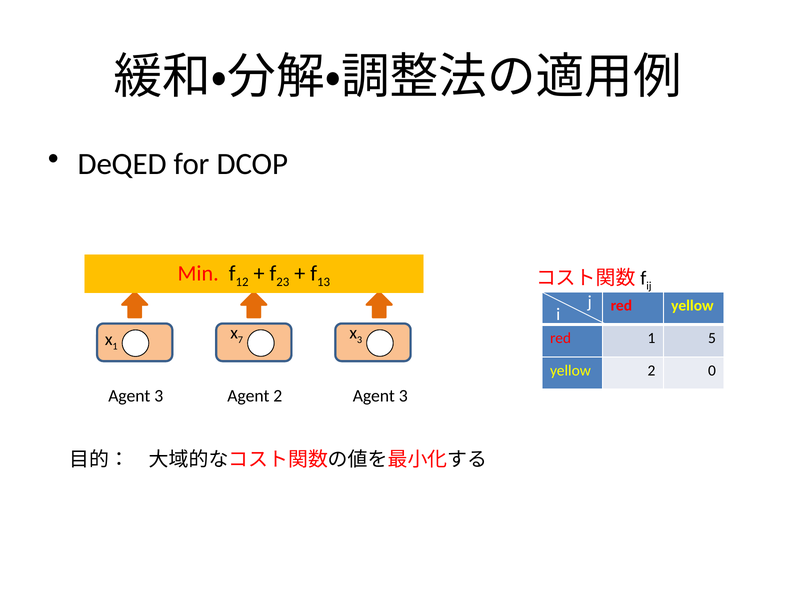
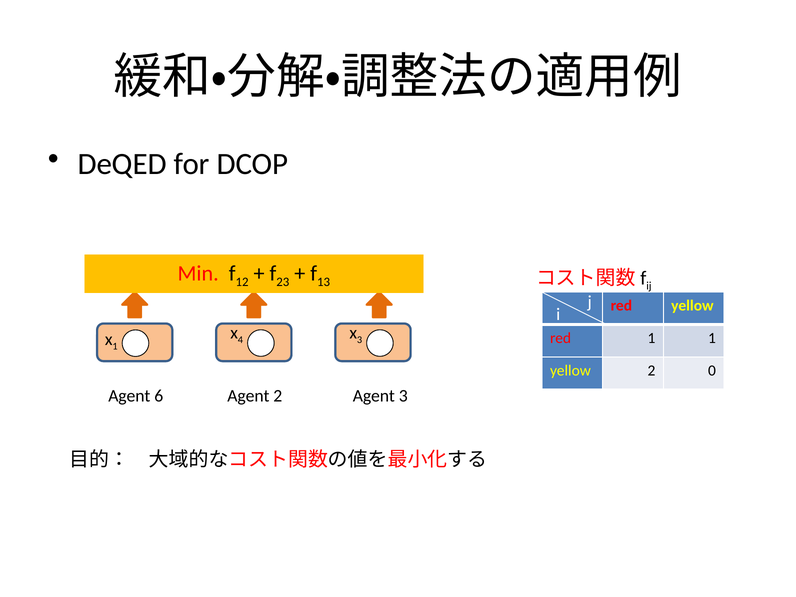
7: 7 -> 4
1 5: 5 -> 1
3 at (159, 396): 3 -> 6
